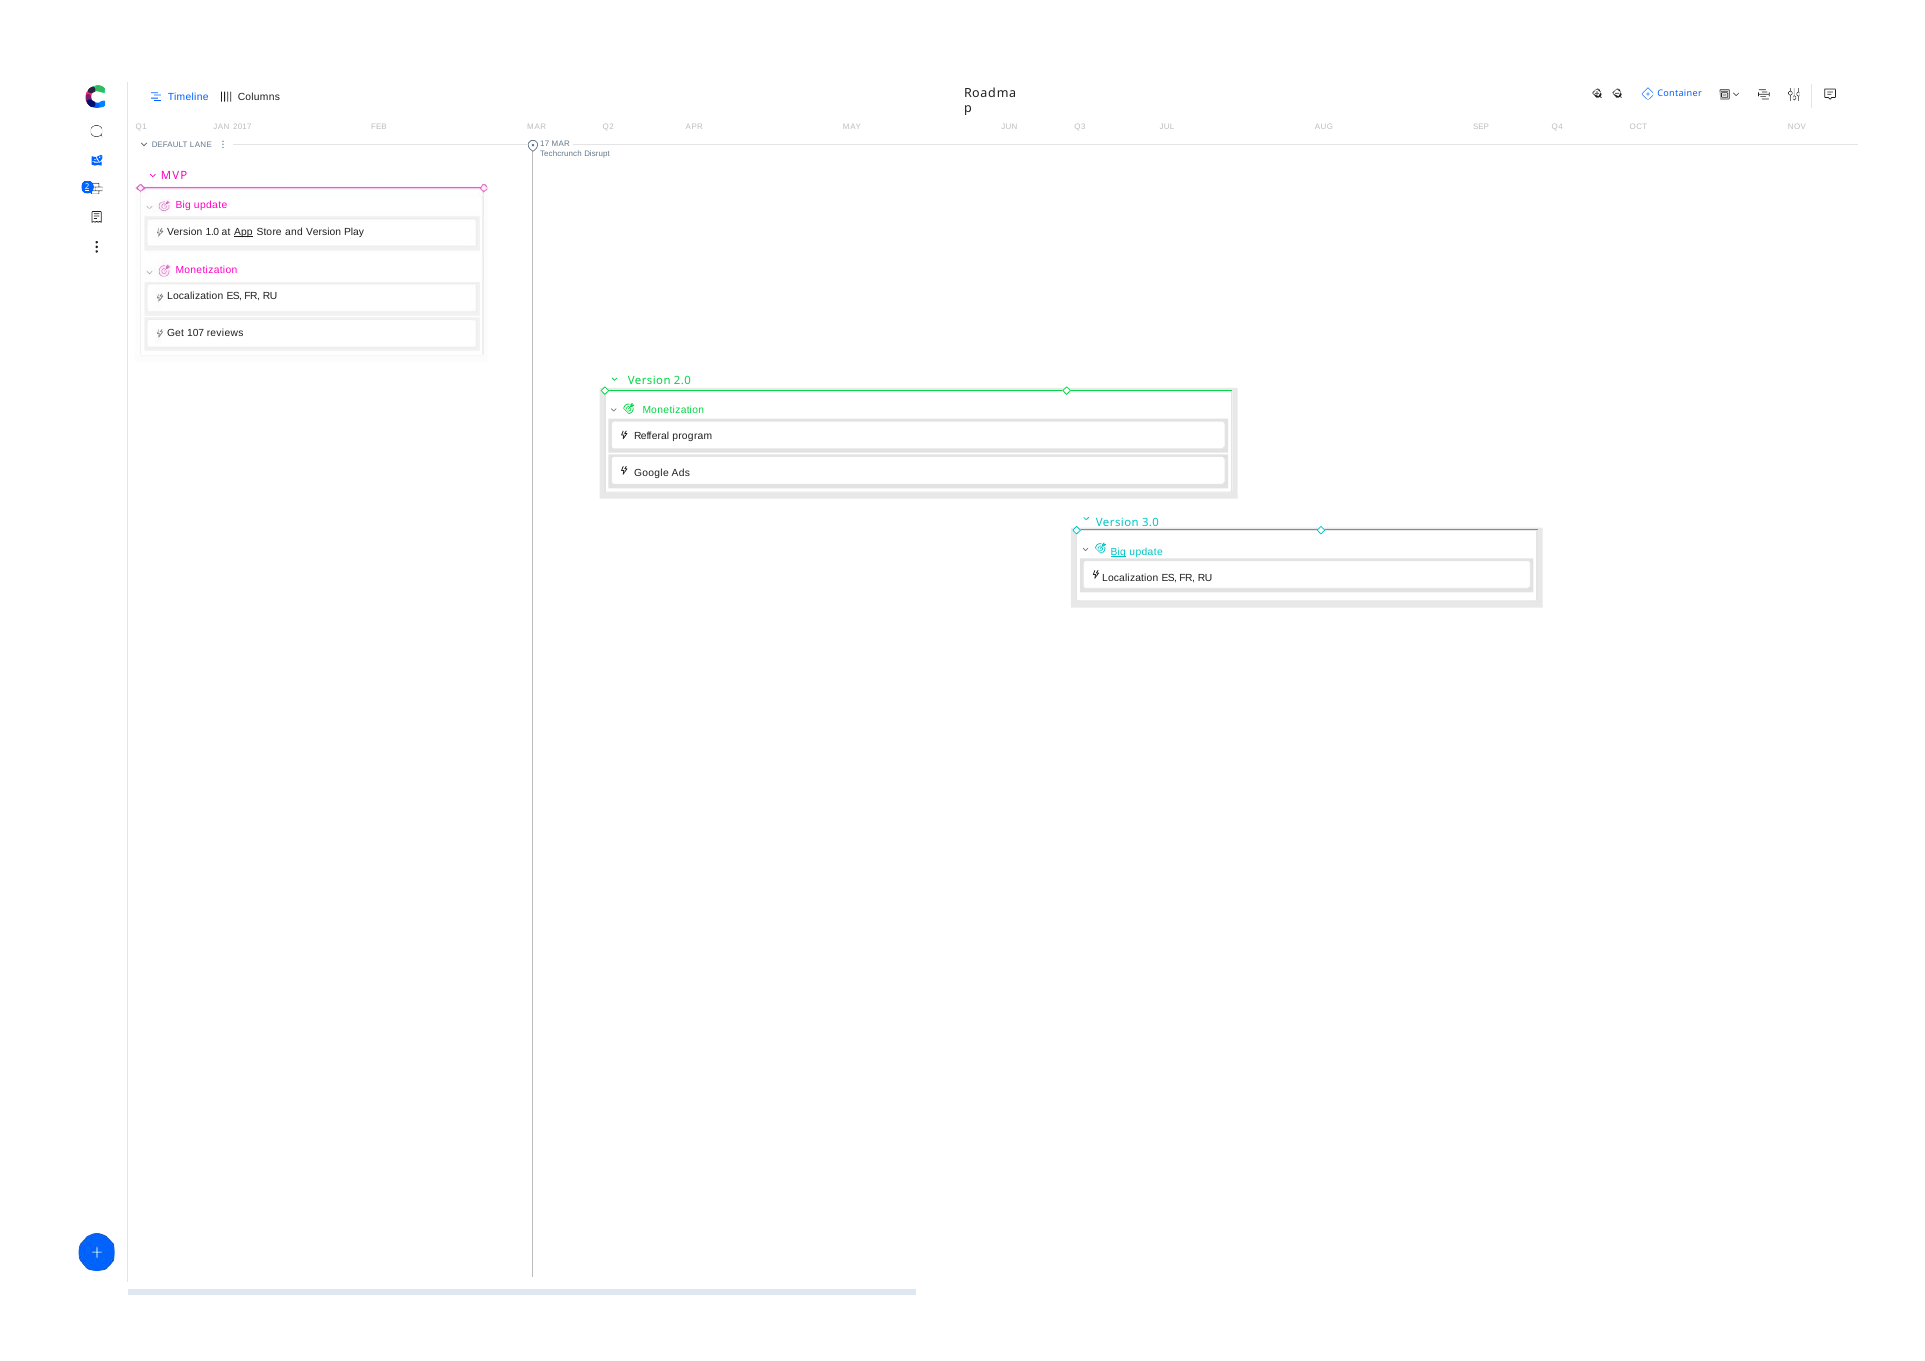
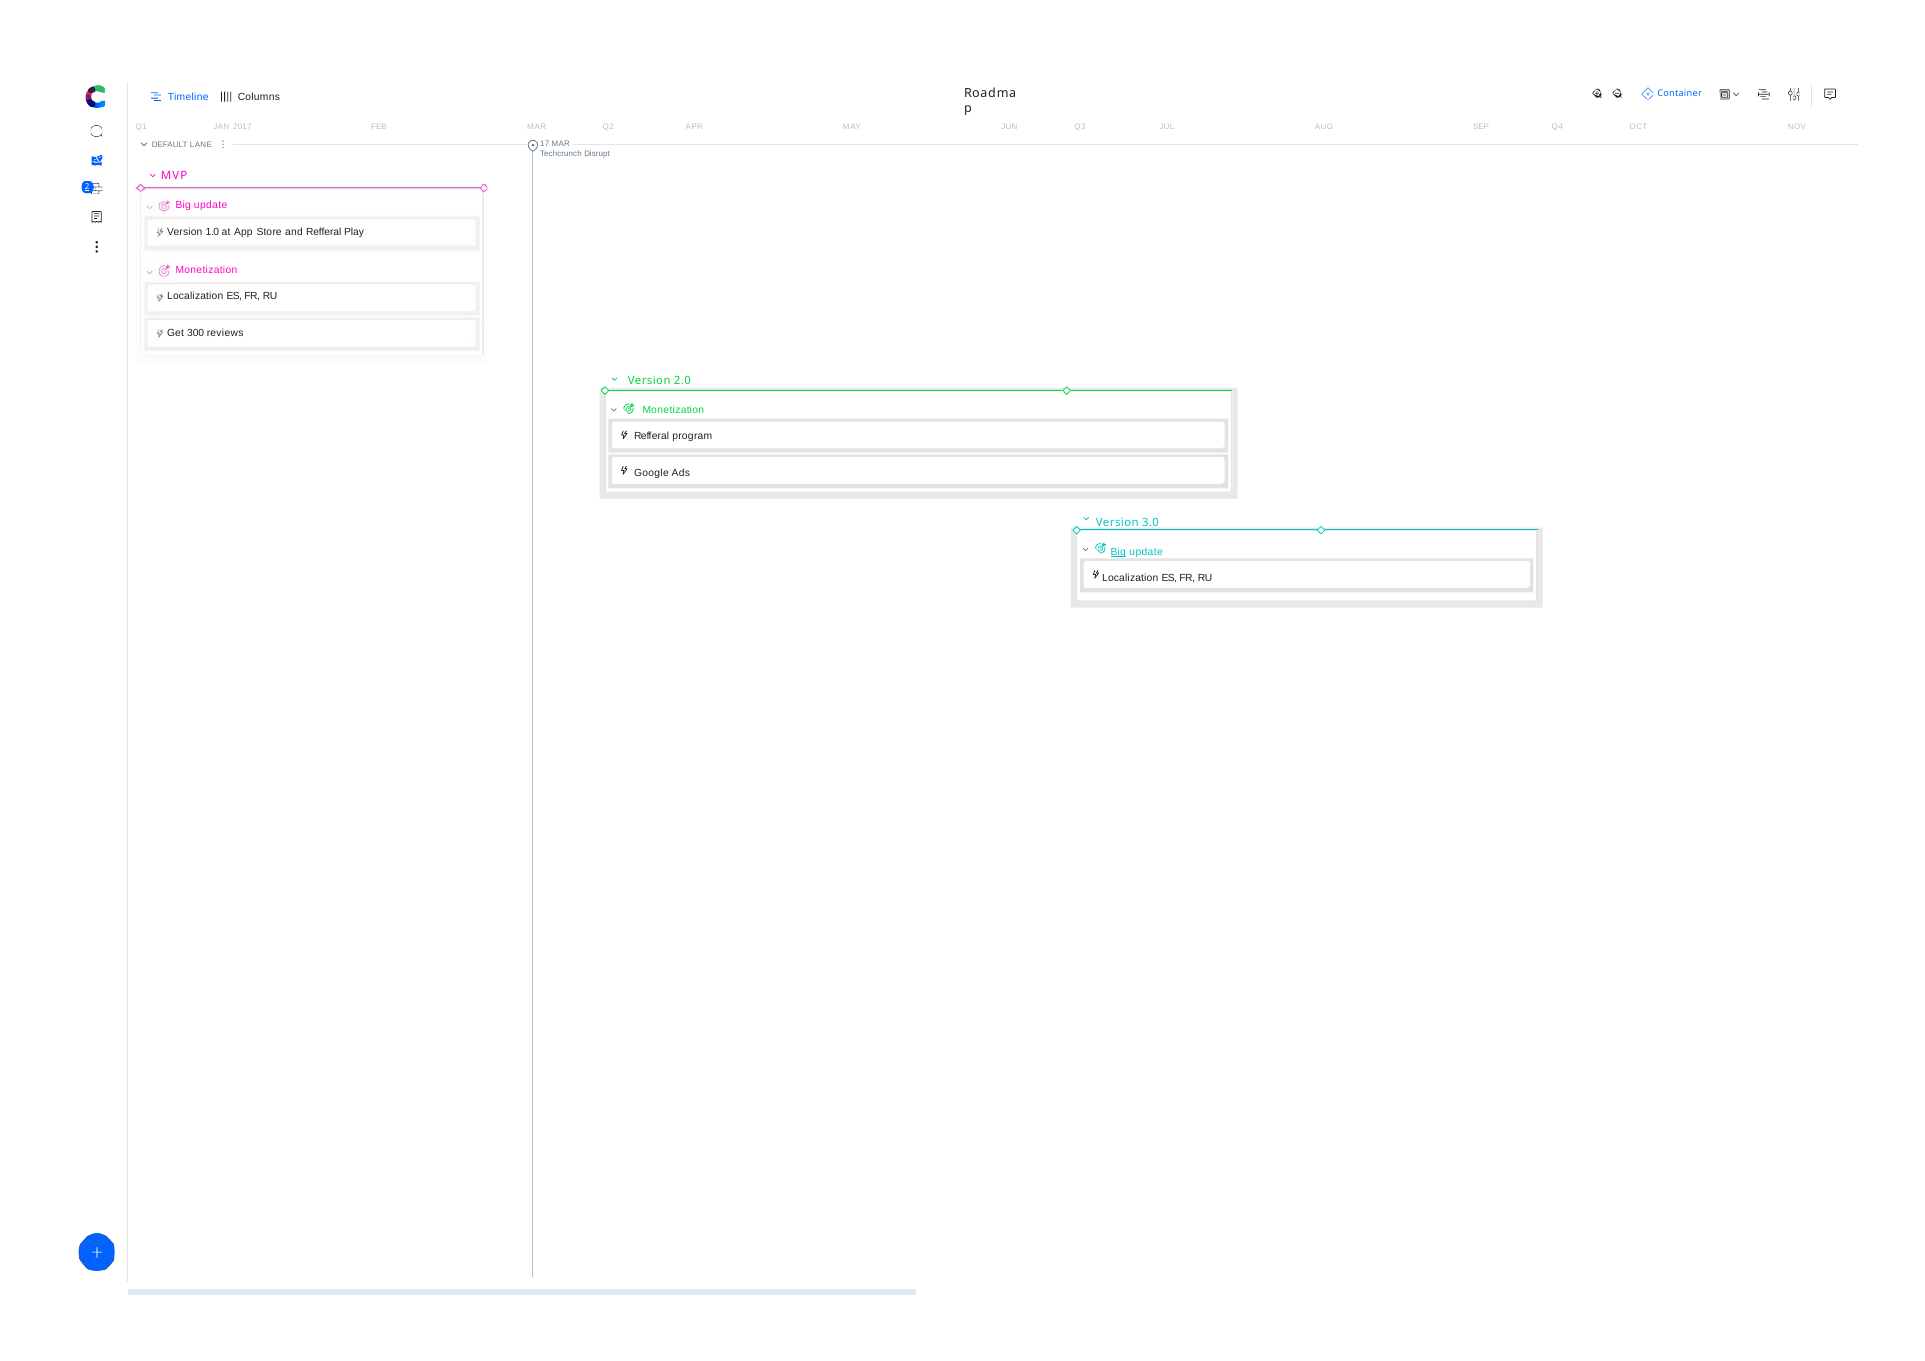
App underline: present -> none
and Version: Version -> Refferal
107: 107 -> 300
